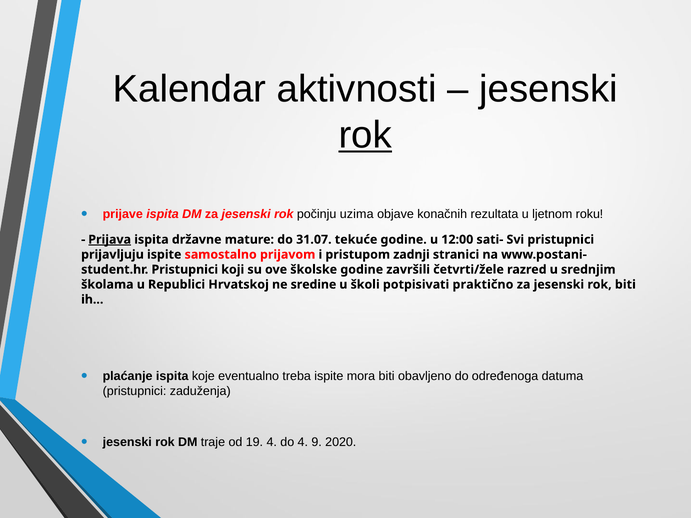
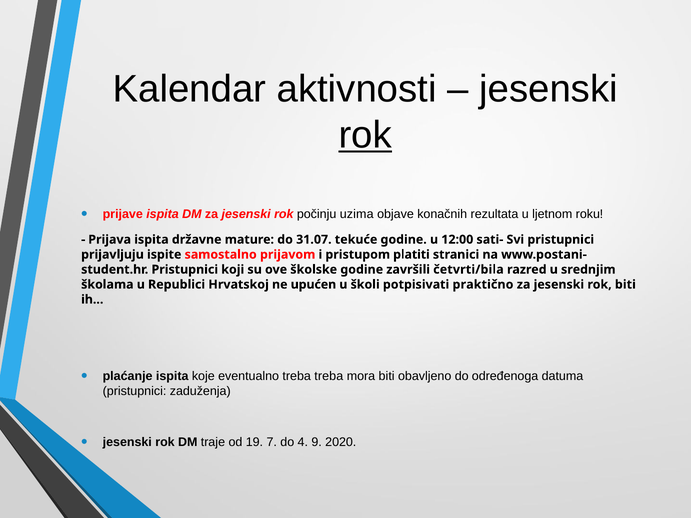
Prijava underline: present -> none
zadnji: zadnji -> platiti
četvrti/žele: četvrti/žele -> četvrti/bila
sredine: sredine -> upućen
treba ispite: ispite -> treba
19 4: 4 -> 7
